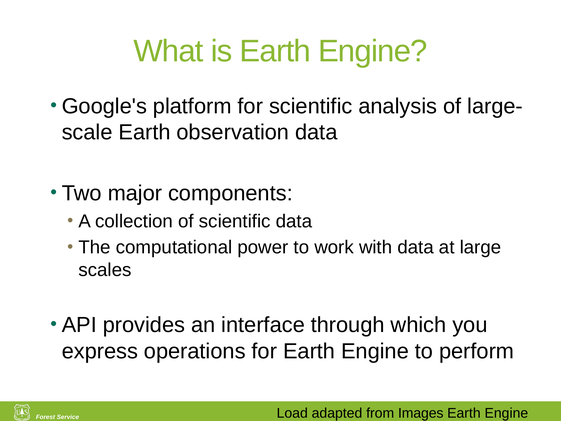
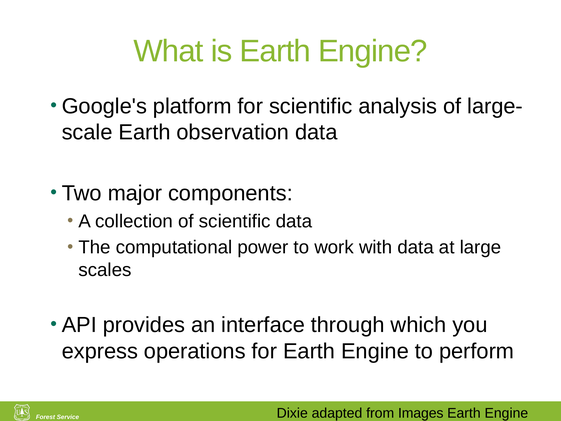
Load: Load -> Dixie
